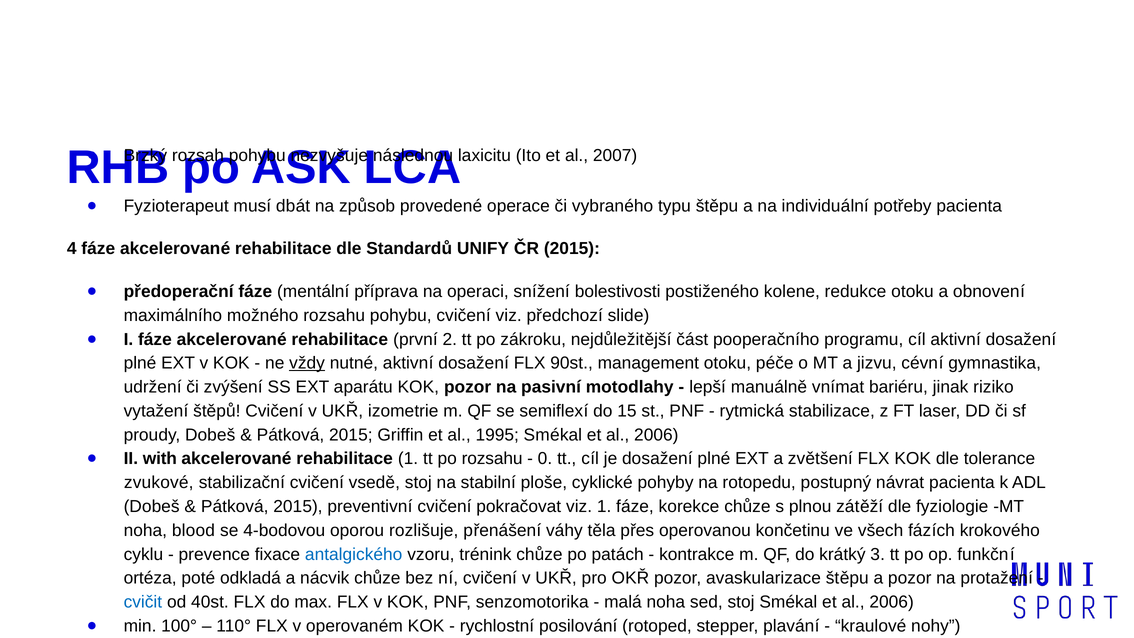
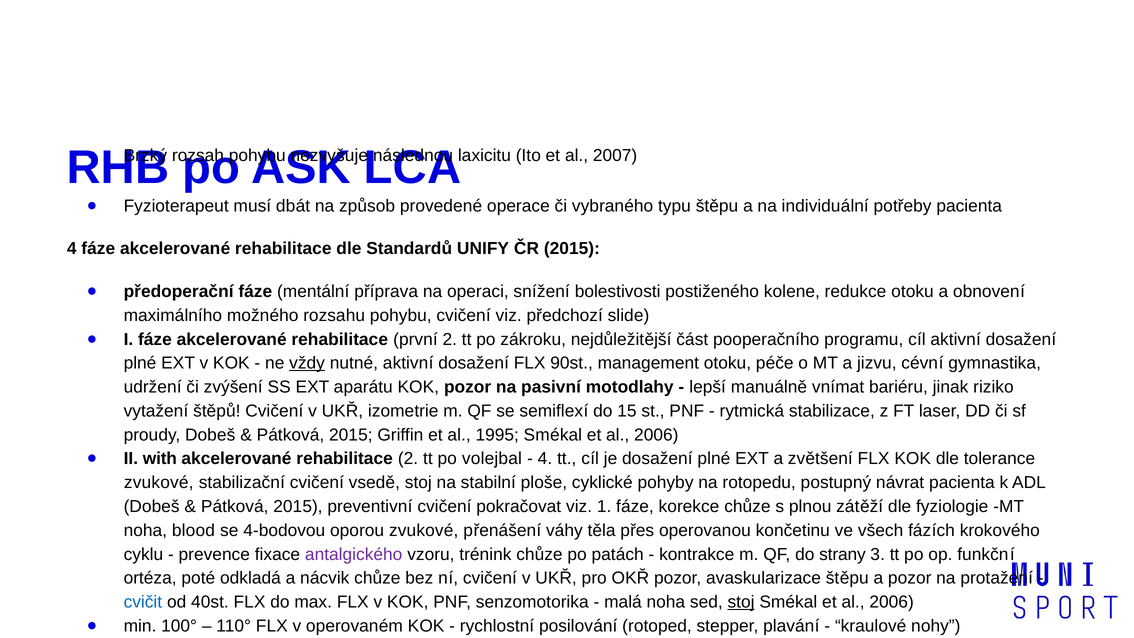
rehabilitace 1: 1 -> 2
po rozsahu: rozsahu -> volejbal
0 at (545, 459): 0 -> 4
oporou rozlišuje: rozlišuje -> zvukové
antalgického colour: blue -> purple
krátký: krátký -> strany
stoj at (741, 602) underline: none -> present
